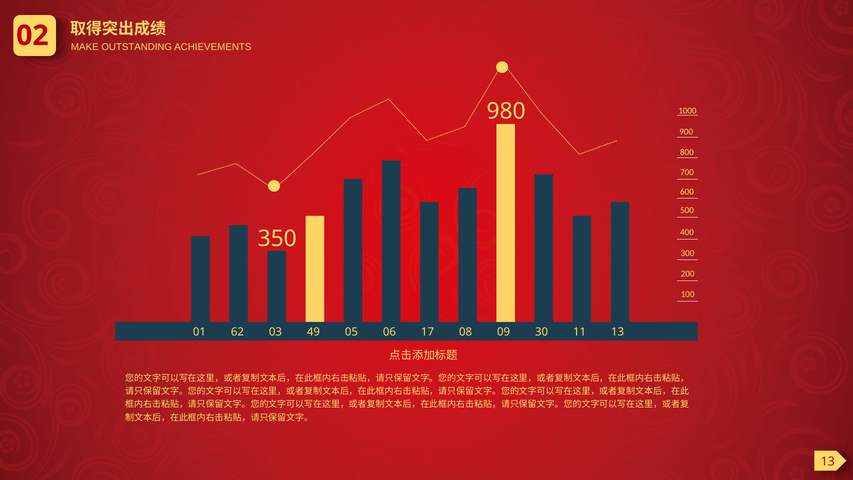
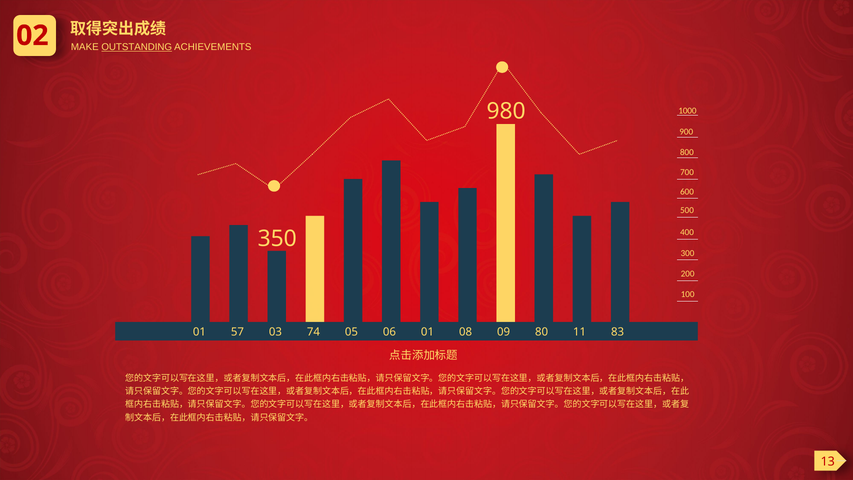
OUTSTANDING underline: none -> present
62: 62 -> 57
49: 49 -> 74
06 17: 17 -> 01
30: 30 -> 80
11 13: 13 -> 83
